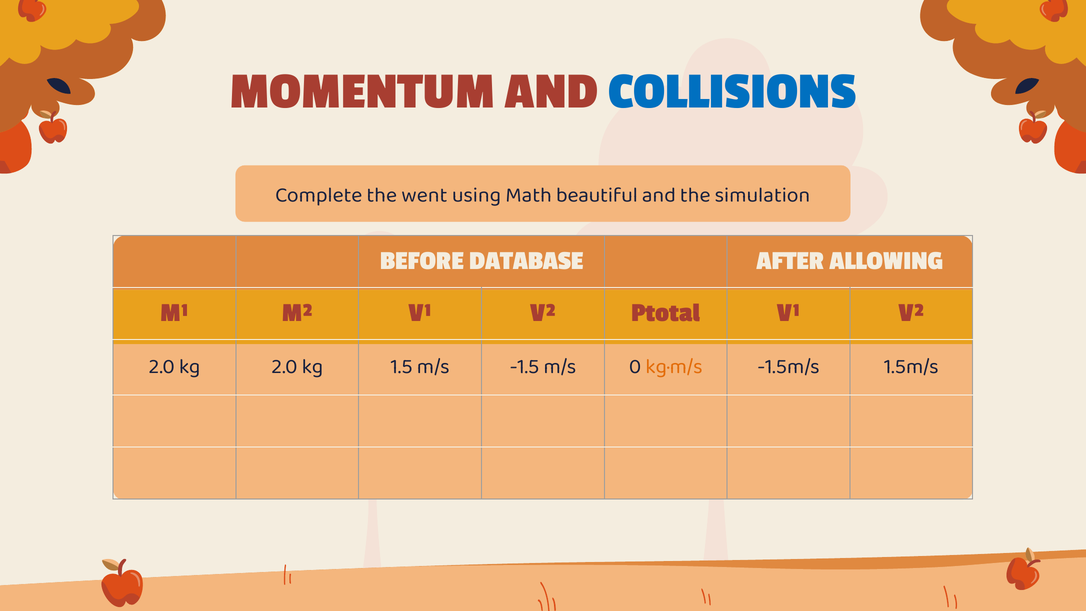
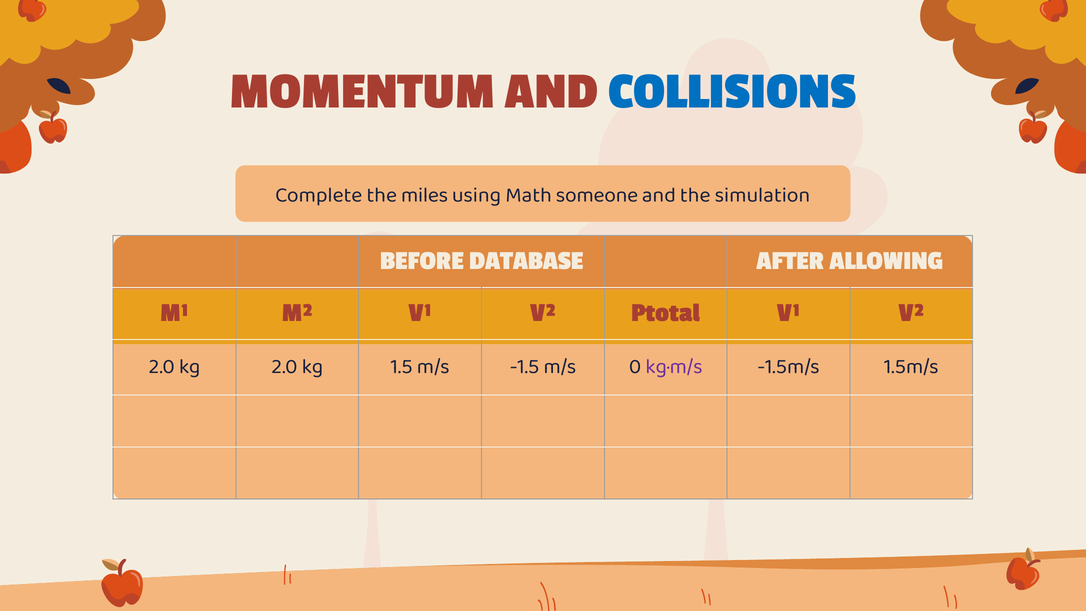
went: went -> miles
beautiful: beautiful -> someone
kg·m/s colour: orange -> purple
